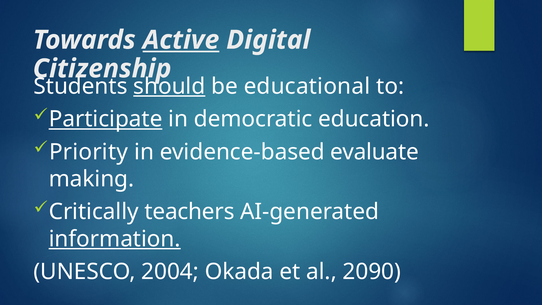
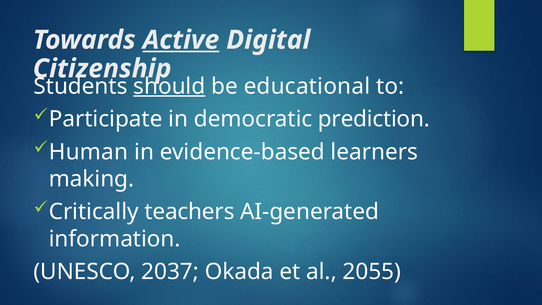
Participate underline: present -> none
education: education -> prediction
Priority: Priority -> Human
evaluate: evaluate -> learners
information underline: present -> none
2004: 2004 -> 2037
2090: 2090 -> 2055
